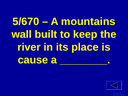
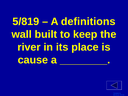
5/670: 5/670 -> 5/819
mountains: mountains -> definitions
